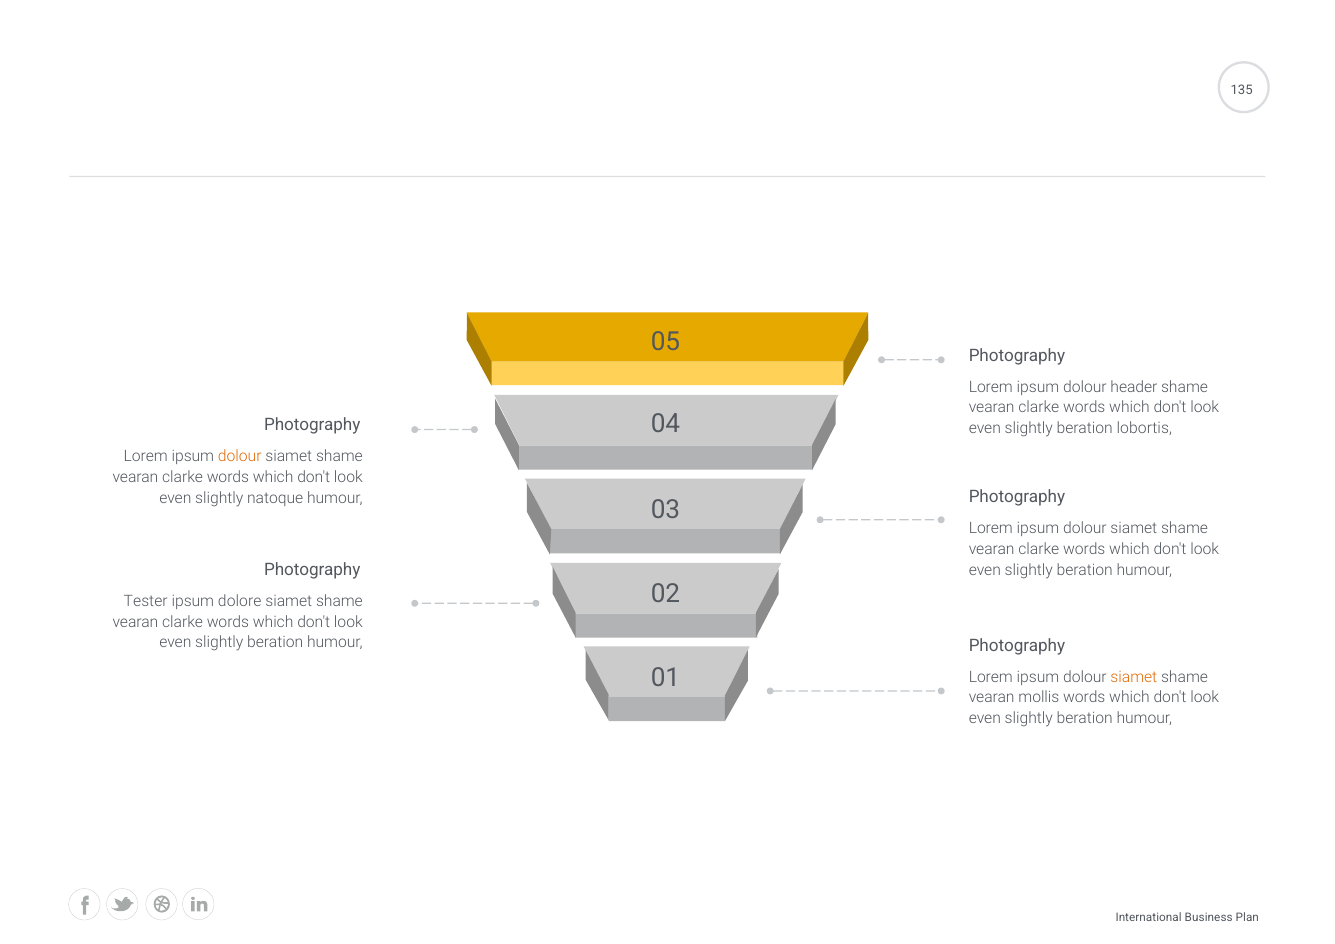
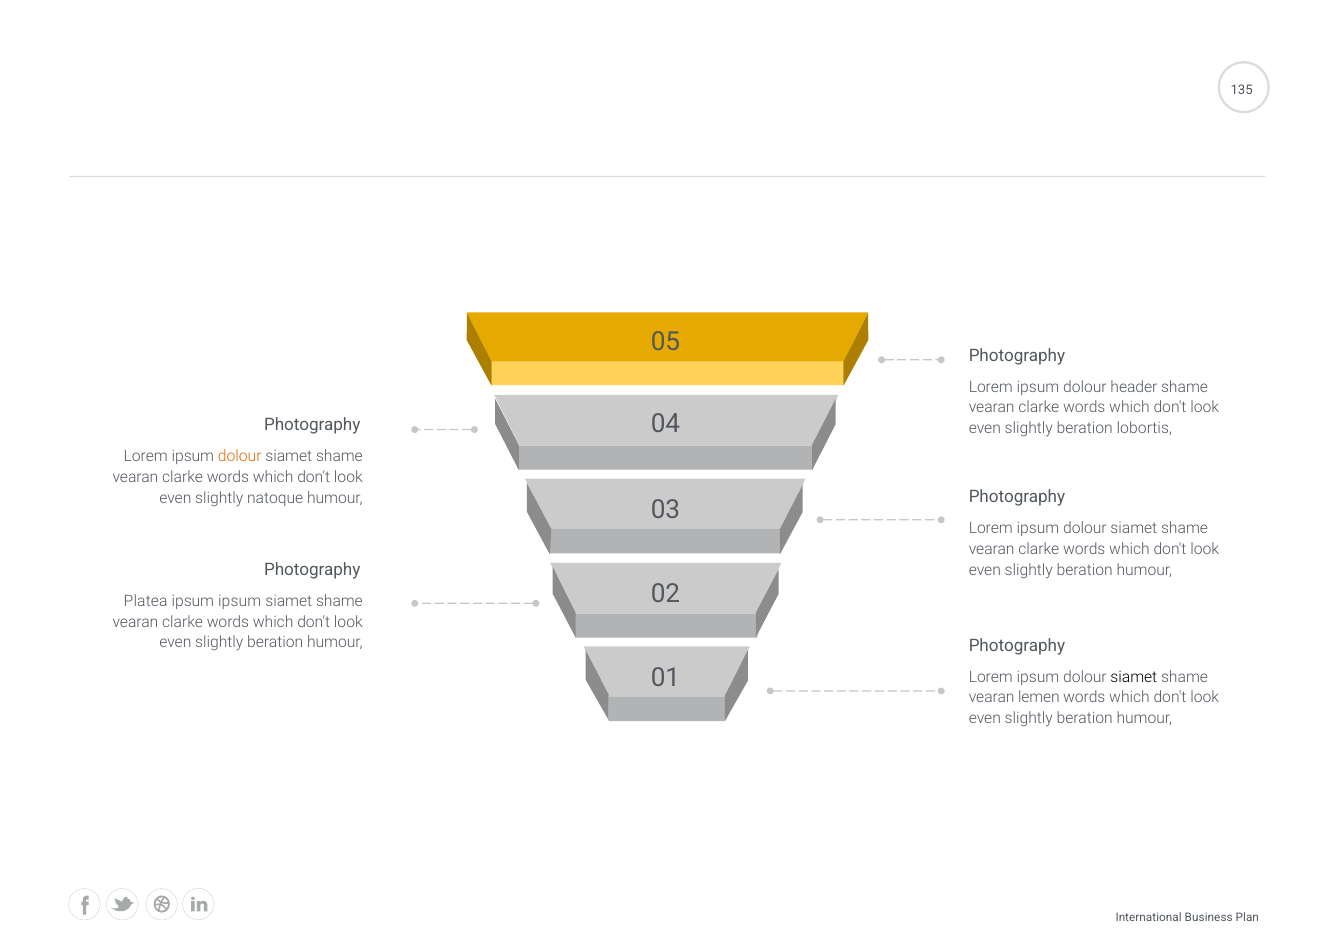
Tester: Tester -> Platea
ipsum dolore: dolore -> ipsum
siamet at (1134, 677) colour: orange -> black
mollis: mollis -> lemen
